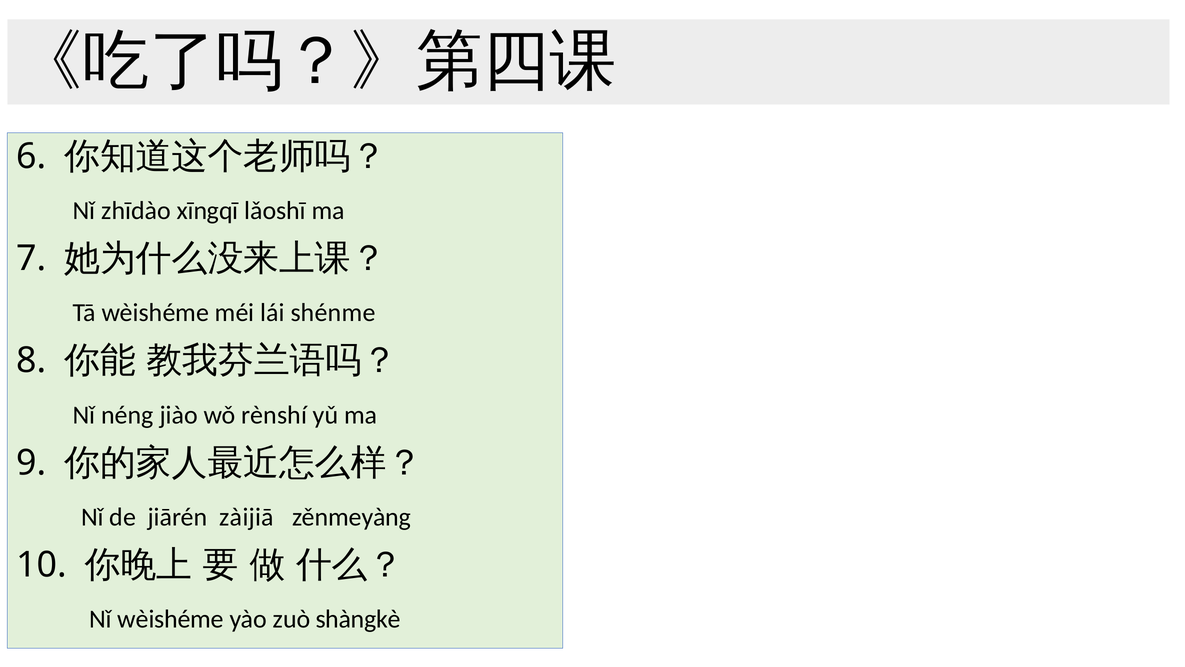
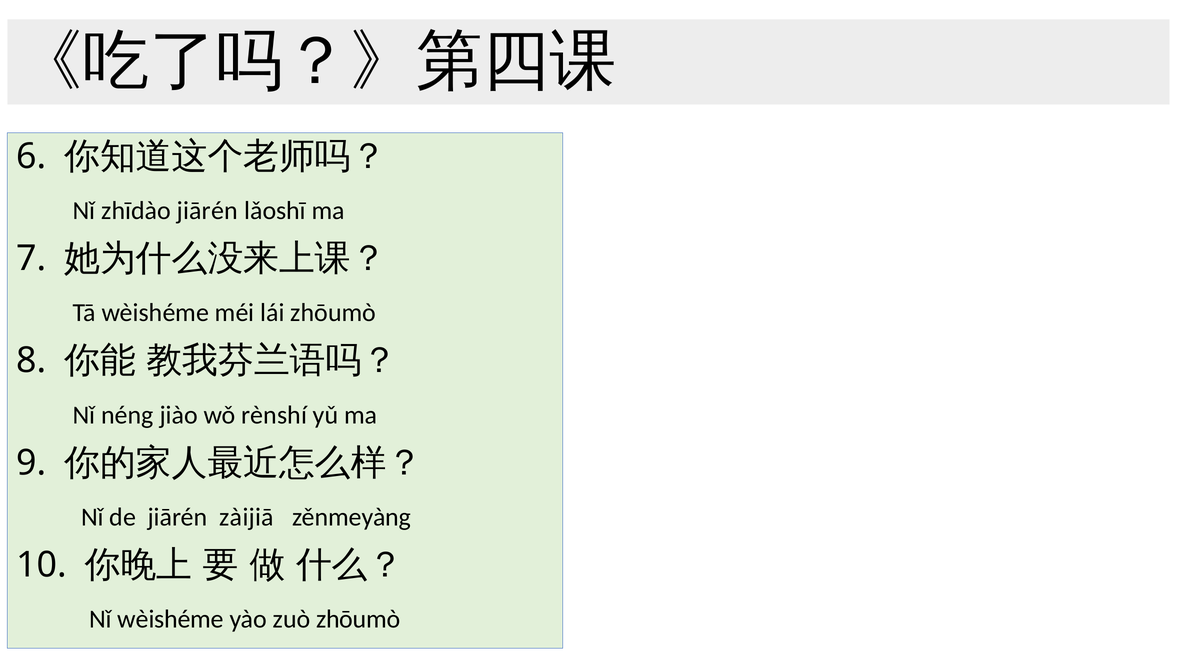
zhīdào xīngqī: xīngqī -> jiārén
lái shénme: shénme -> zhōumò
zuò shàngkè: shàngkè -> zhōumò
